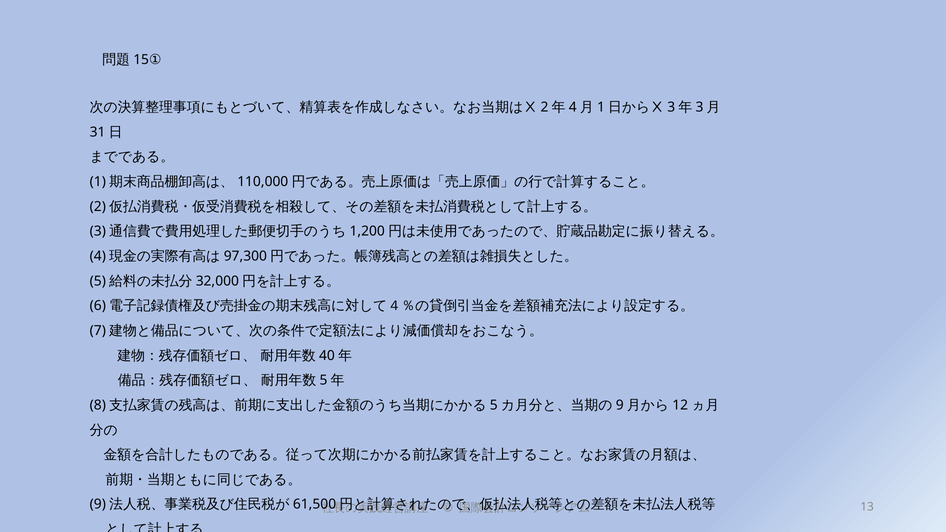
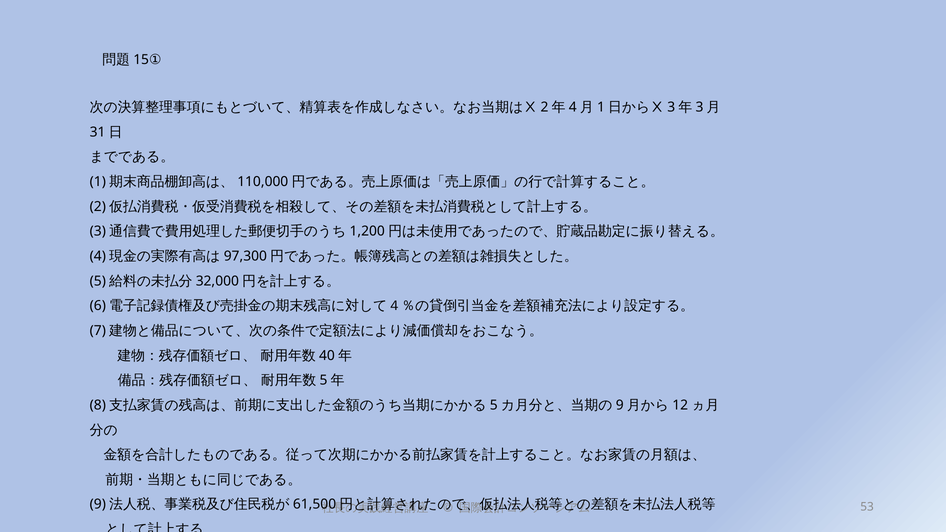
13: 13 -> 53
